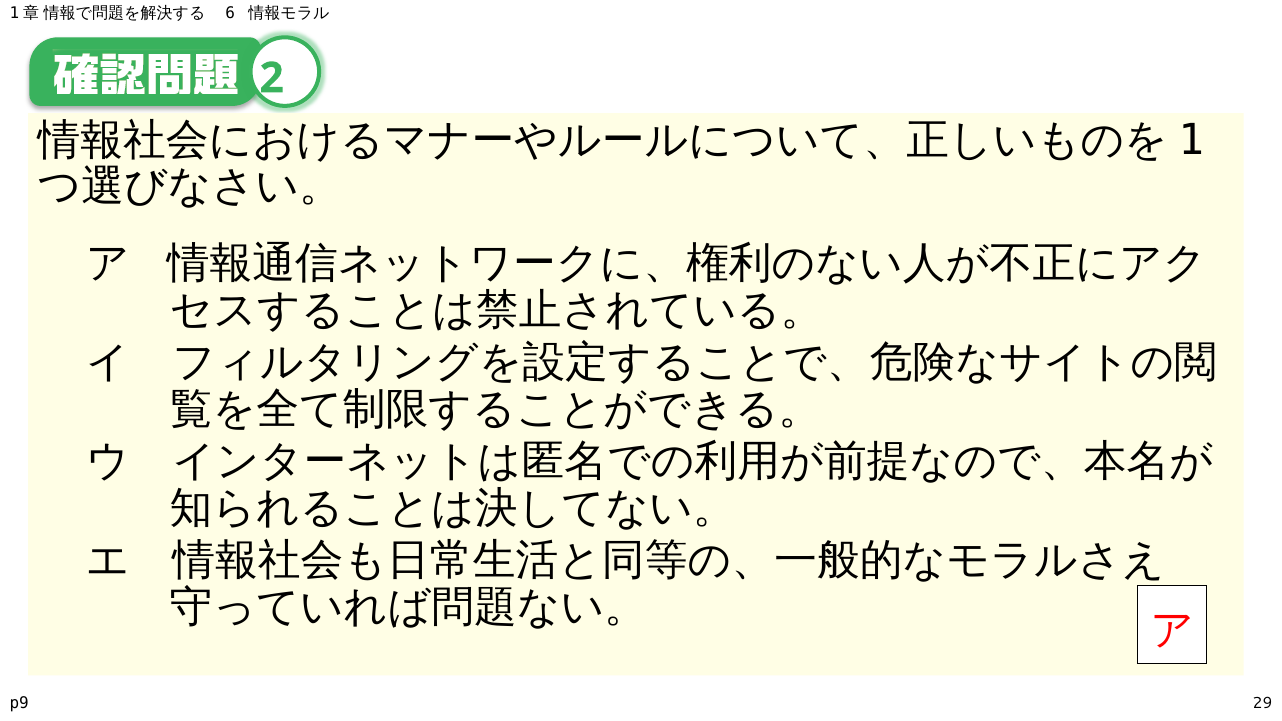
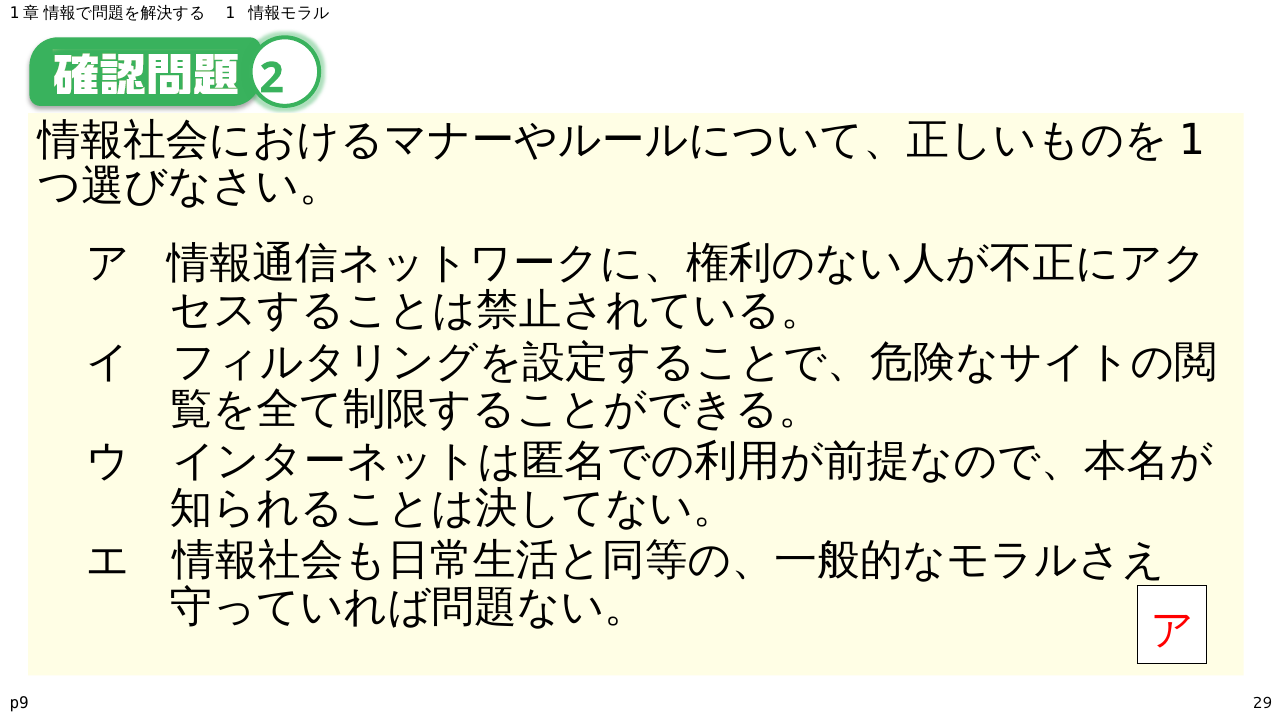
6: 6 -> 1
